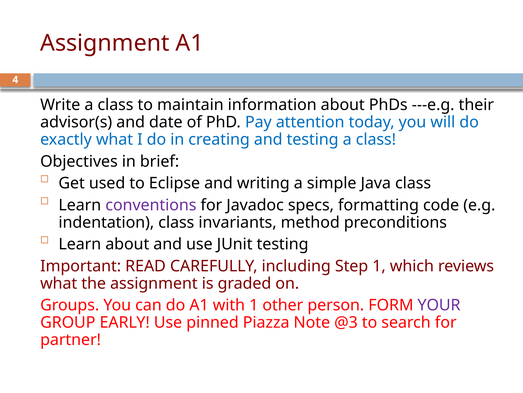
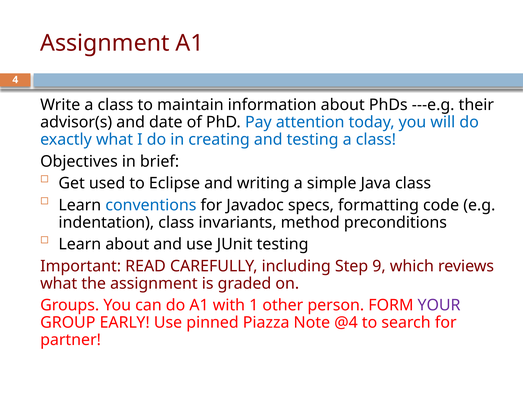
conventions colour: purple -> blue
Step 1: 1 -> 9
@3: @3 -> @4
